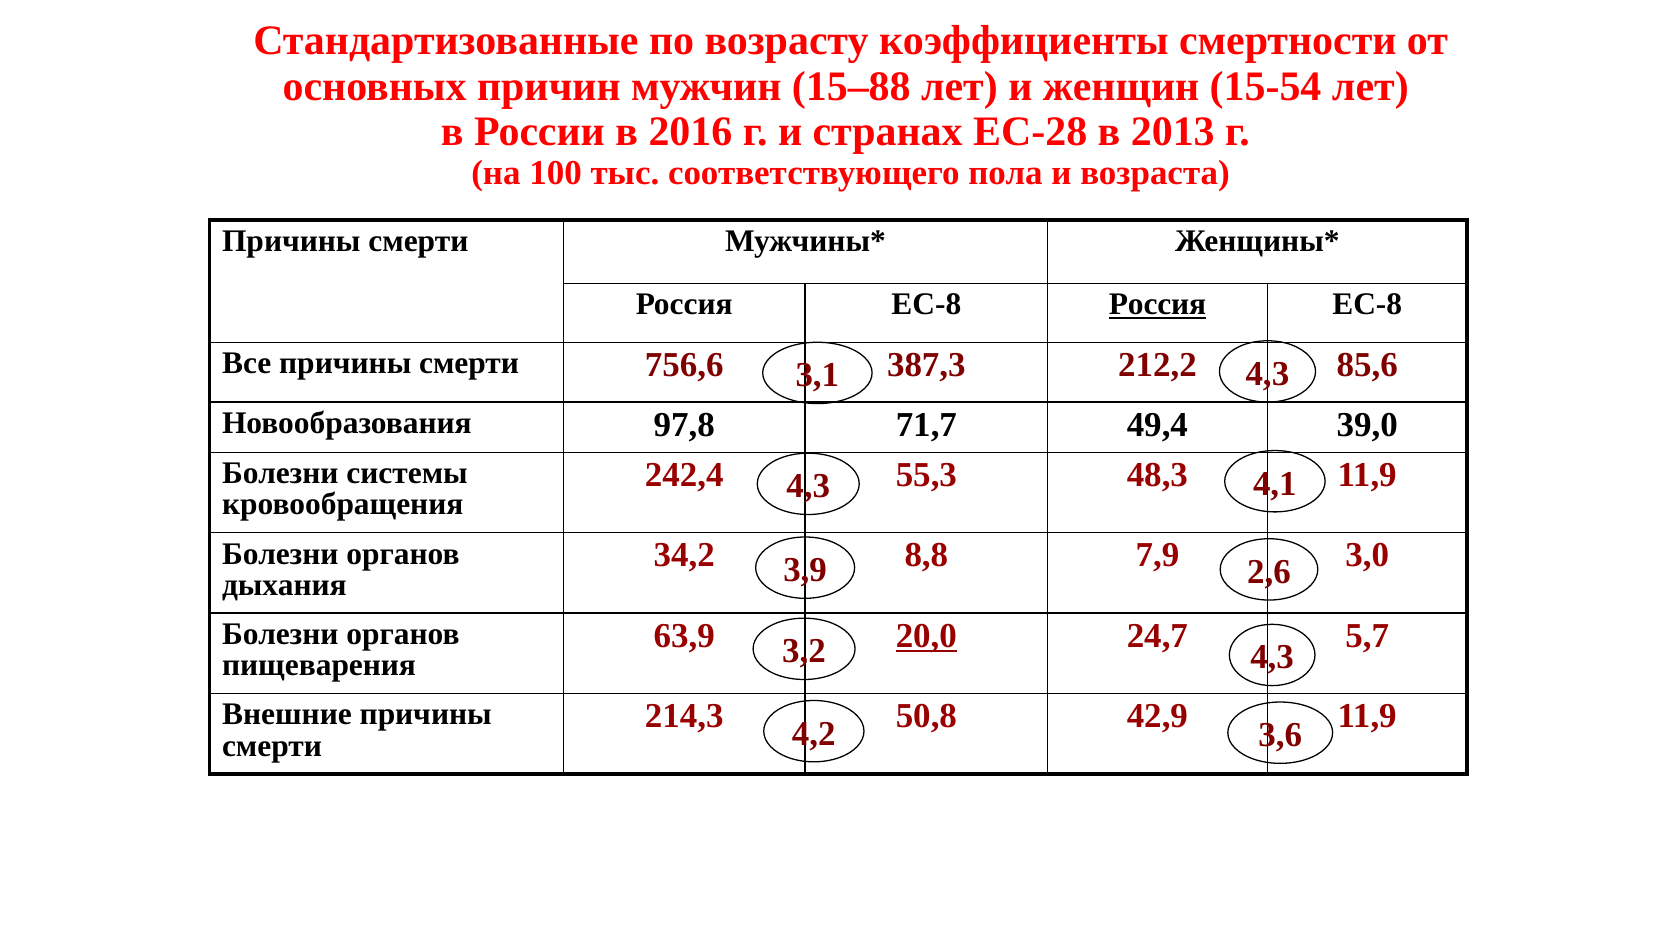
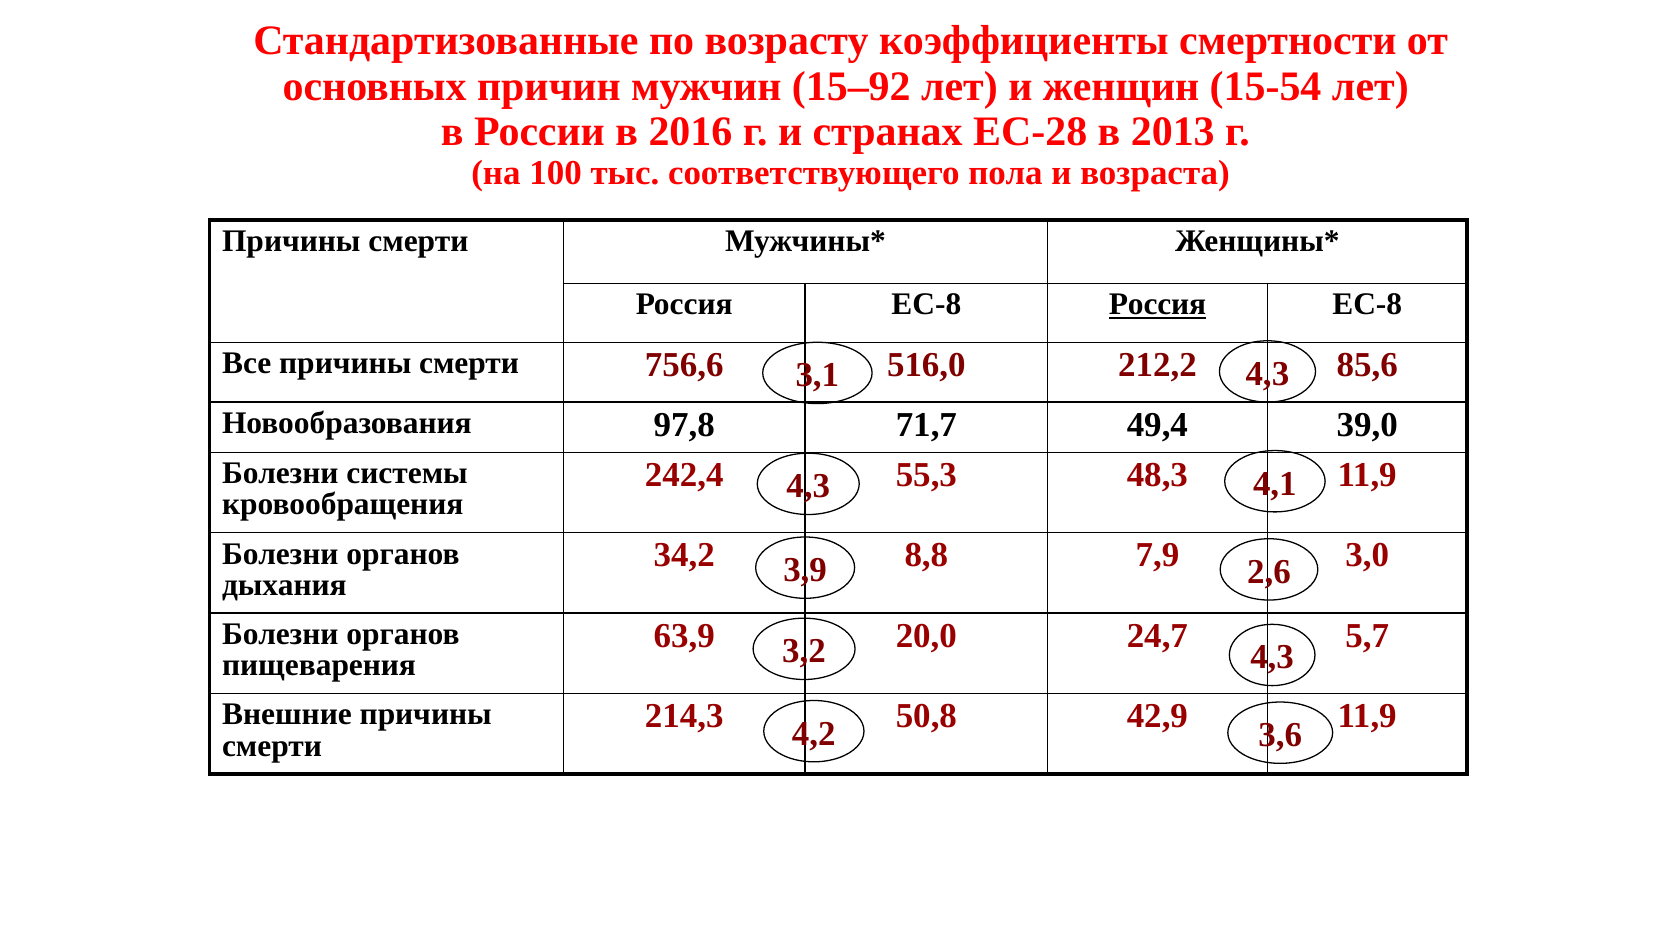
15–88: 15–88 -> 15–92
387,3: 387,3 -> 516,0
20,0 underline: present -> none
